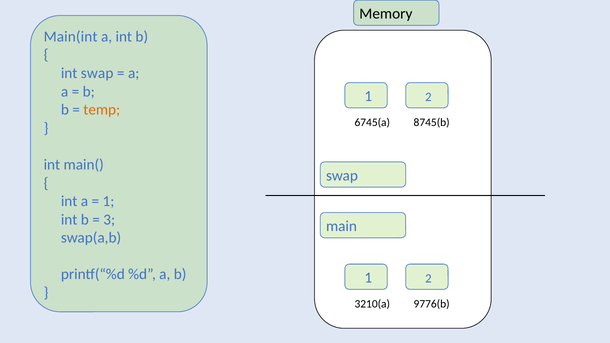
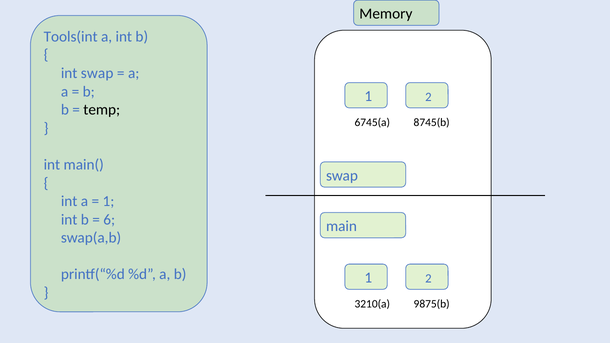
Main(int: Main(int -> Tools(int
temp colour: orange -> black
3: 3 -> 6
9776(b: 9776(b -> 9875(b
